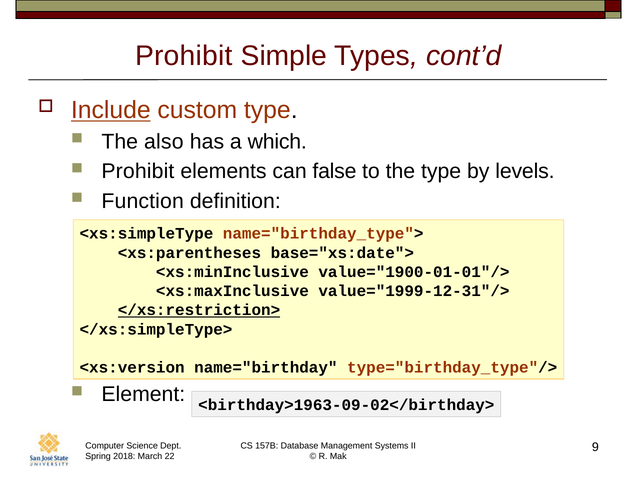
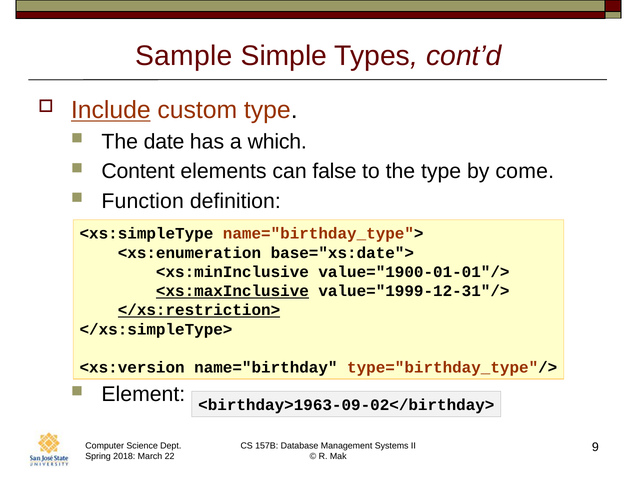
Prohibit at (184, 56): Prohibit -> Sample
also: also -> date
Prohibit at (138, 171): Prohibit -> Content
levels: levels -> come
<xs:parentheses: <xs:parentheses -> <xs:enumeration
<xs:maxInclusive underline: none -> present
